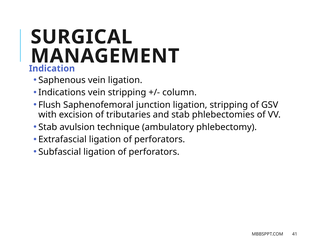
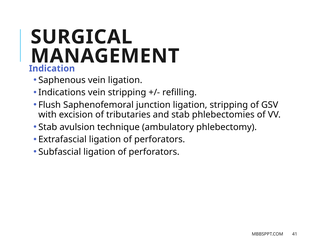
column: column -> refilling
